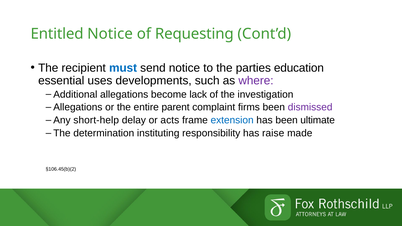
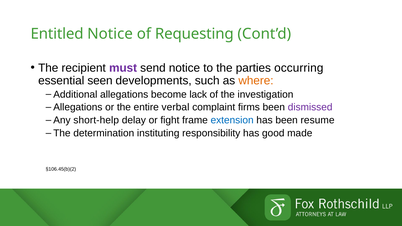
must colour: blue -> purple
education: education -> occurring
uses: uses -> seen
where colour: purple -> orange
parent: parent -> verbal
acts: acts -> fight
ultimate: ultimate -> resume
raise: raise -> good
